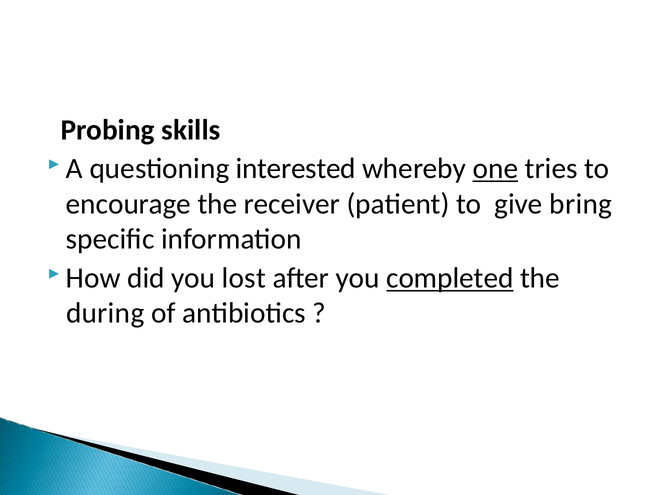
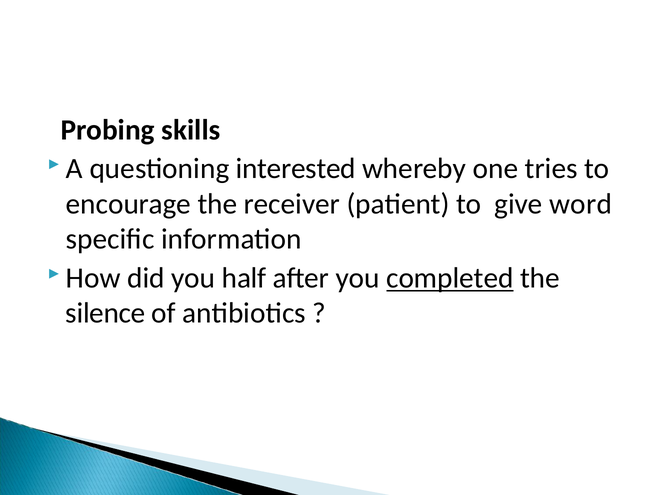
one underline: present -> none
bring: bring -> word
lost: lost -> half
during: during -> silence
